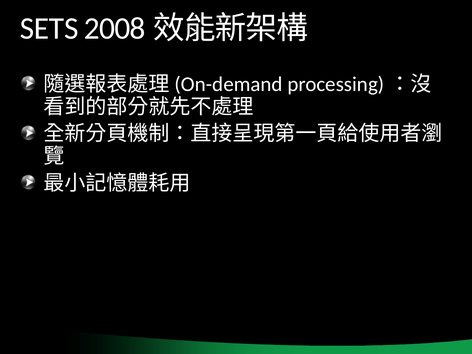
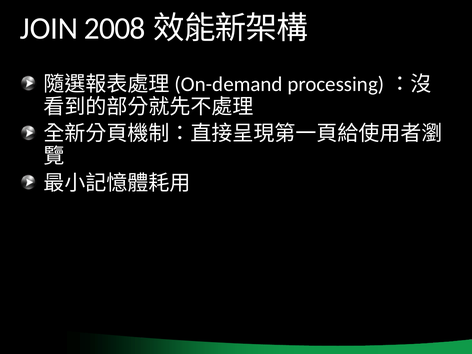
SETS: SETS -> JOIN
